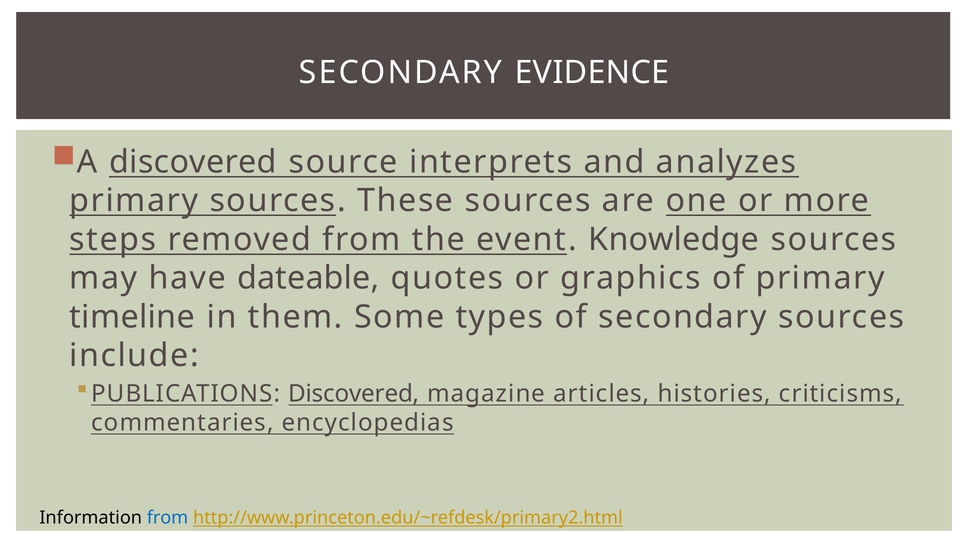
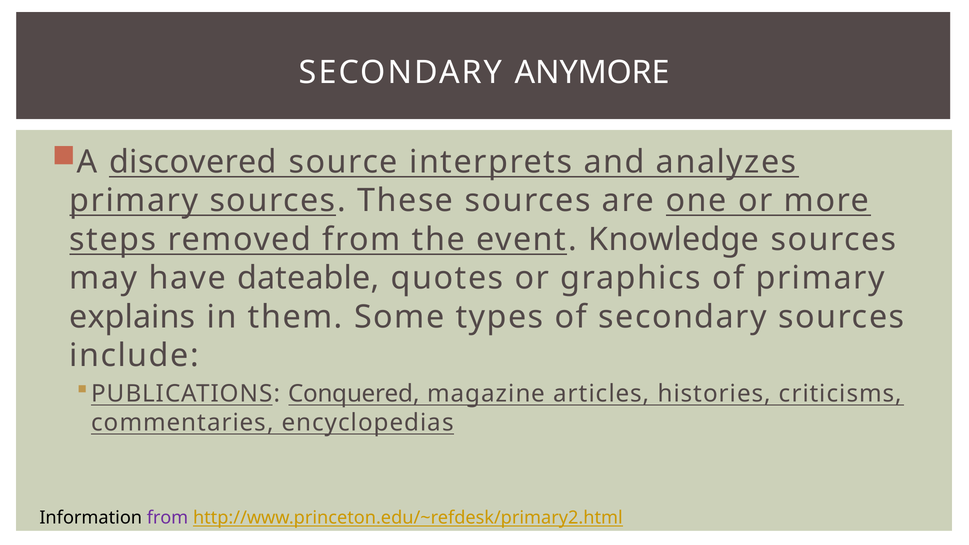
EVIDENCE: EVIDENCE -> ANYMORE
timeline: timeline -> explains
PUBLICATIONS Discovered: Discovered -> Conquered
from at (167, 518) colour: blue -> purple
